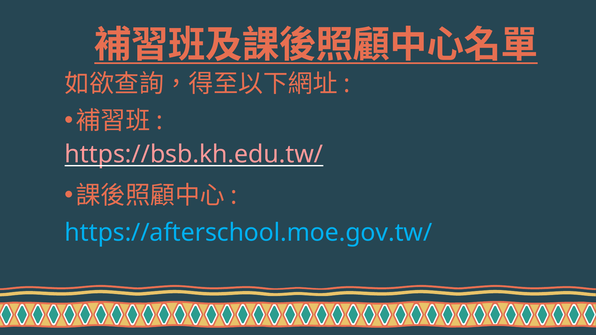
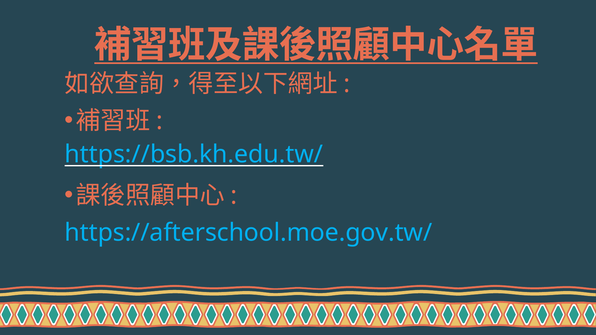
https://bsb.kh.edu.tw/ colour: pink -> light blue
